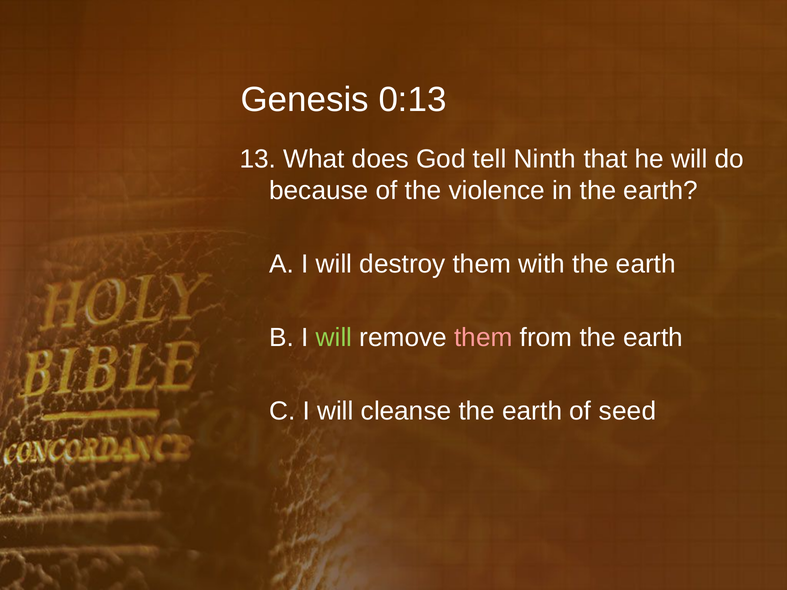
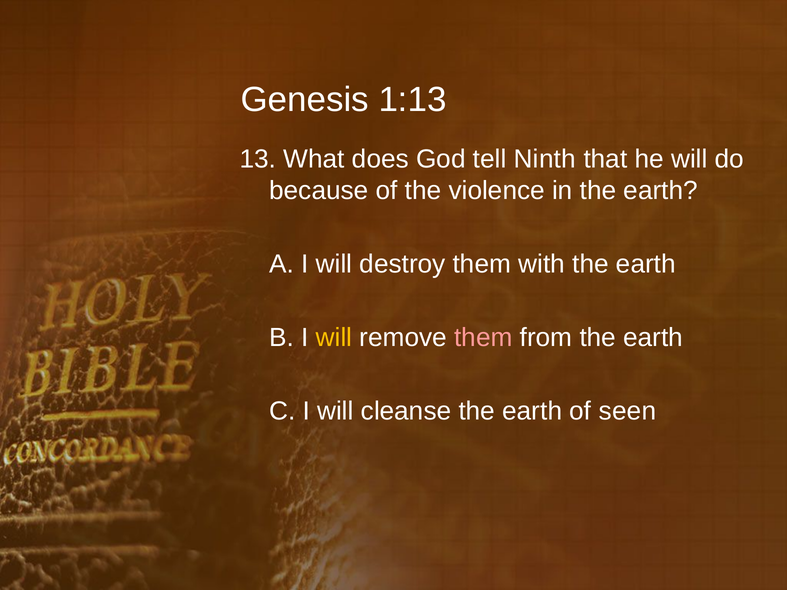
0:13: 0:13 -> 1:13
will at (334, 338) colour: light green -> yellow
seed: seed -> seen
